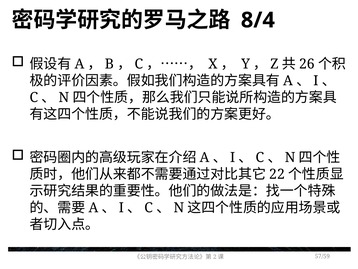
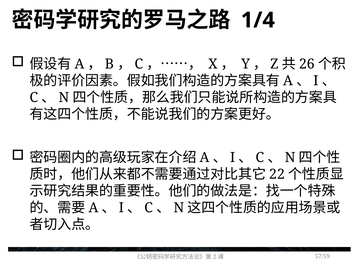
8/4: 8/4 -> 1/4
